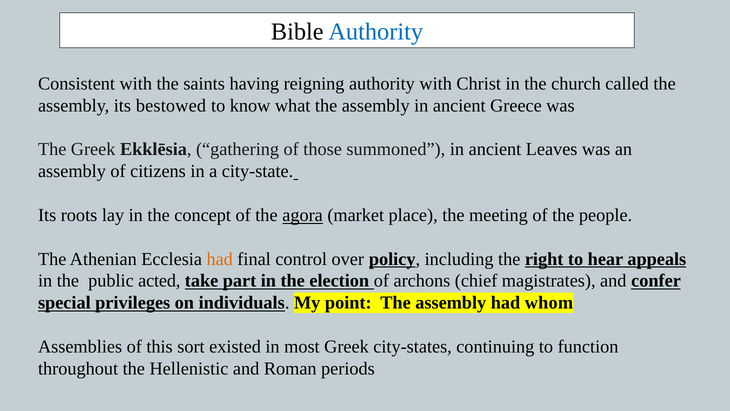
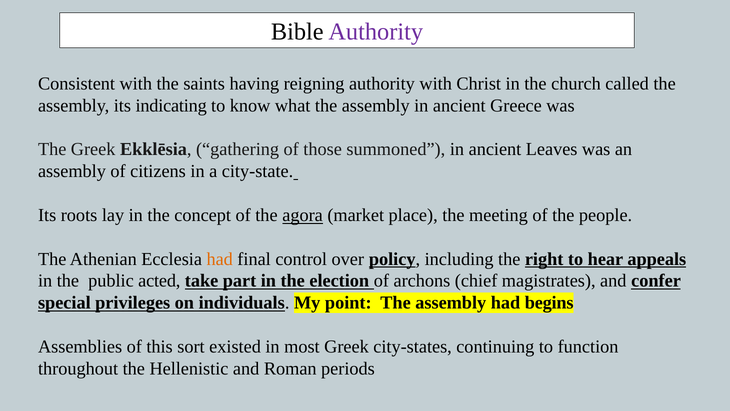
Authority at (376, 32) colour: blue -> purple
bestowed: bestowed -> indicating
whom: whom -> begins
